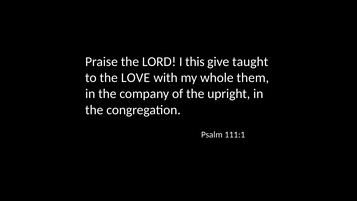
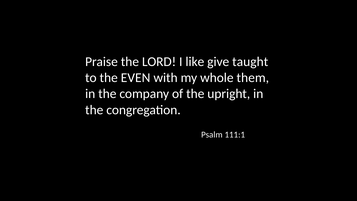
this: this -> like
LOVE: LOVE -> EVEN
